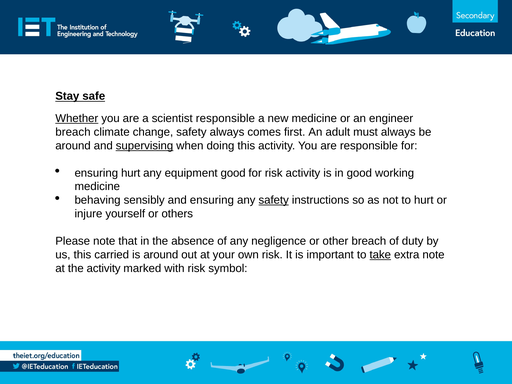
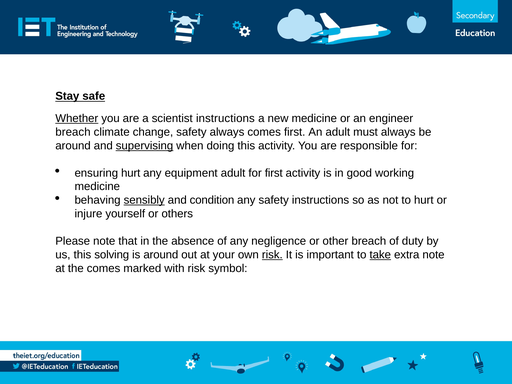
scientist responsible: responsible -> instructions
equipment good: good -> adult
for risk: risk -> first
sensibly underline: none -> present
and ensuring: ensuring -> condition
safety at (274, 200) underline: present -> none
carried: carried -> solving
risk at (272, 255) underline: none -> present
the activity: activity -> comes
